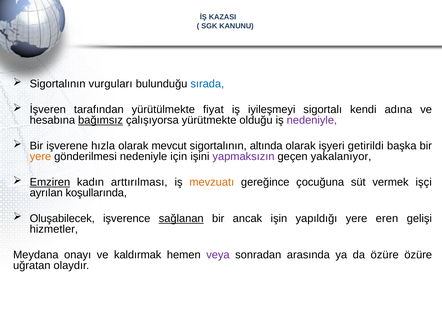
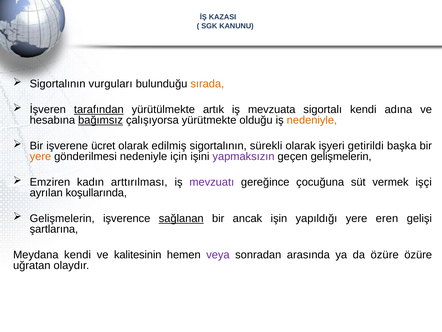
sırada colour: blue -> orange
tarafından underline: none -> present
fiyat: fiyat -> artık
iyileşmeyi: iyileşmeyi -> mevzuata
nedeniyle at (312, 120) colour: purple -> orange
hızla: hızla -> ücret
mevcut: mevcut -> edilmiş
altında: altında -> sürekli
geçen yakalanıyor: yakalanıyor -> gelişmelerin
Emziren underline: present -> none
mevzuatı colour: orange -> purple
Oluşabilecek at (62, 218): Oluşabilecek -> Gelişmelerin
hizmetler: hizmetler -> şartlarına
Meydana onayı: onayı -> kendi
kaldırmak: kaldırmak -> kalitesinin
